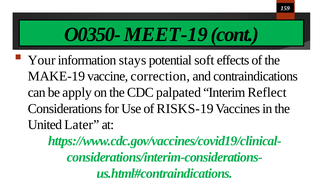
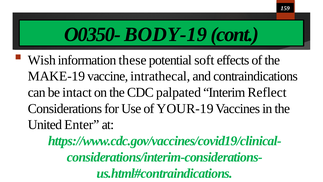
MEET-19: MEET-19 -> BODY-19
Your: Your -> Wish
stays: stays -> these
correction: correction -> intrathecal
apply: apply -> intact
RISKS-19: RISKS-19 -> YOUR-19
Later: Later -> Enter
